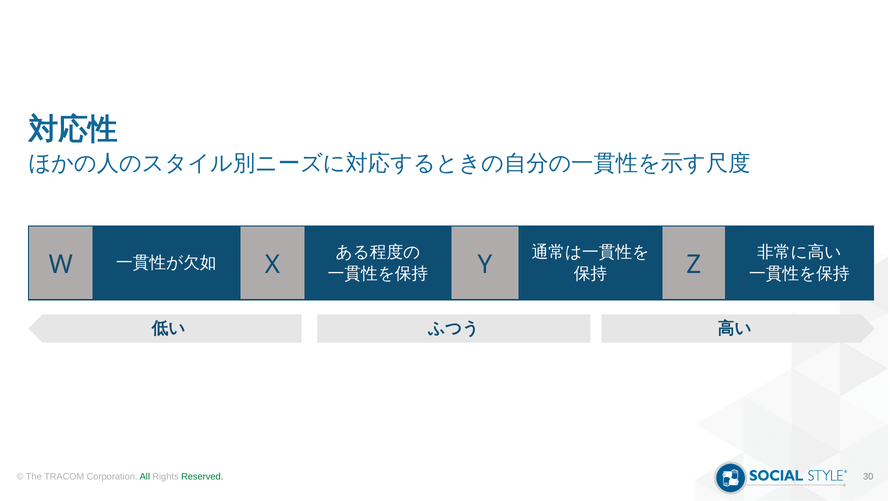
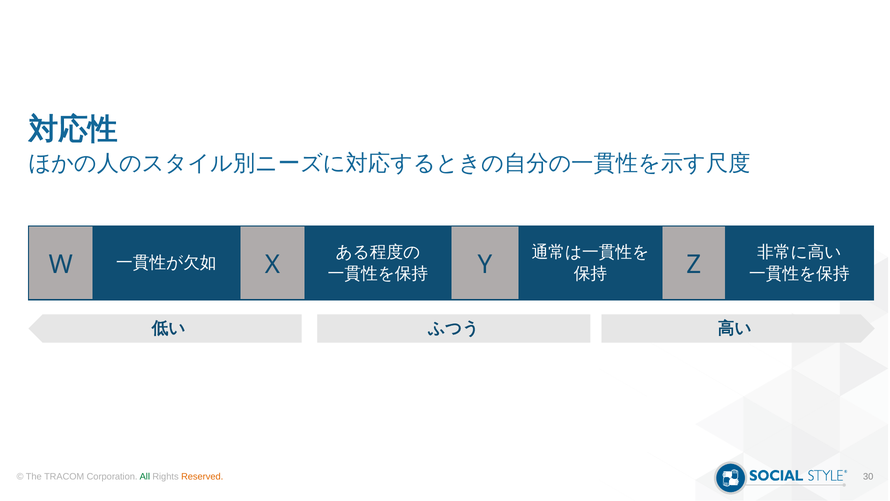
Reserved colour: green -> orange
